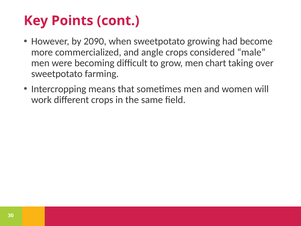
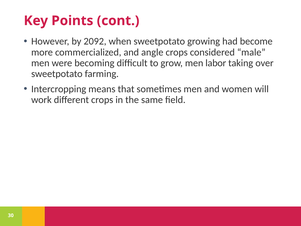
2090: 2090 -> 2092
chart: chart -> labor
